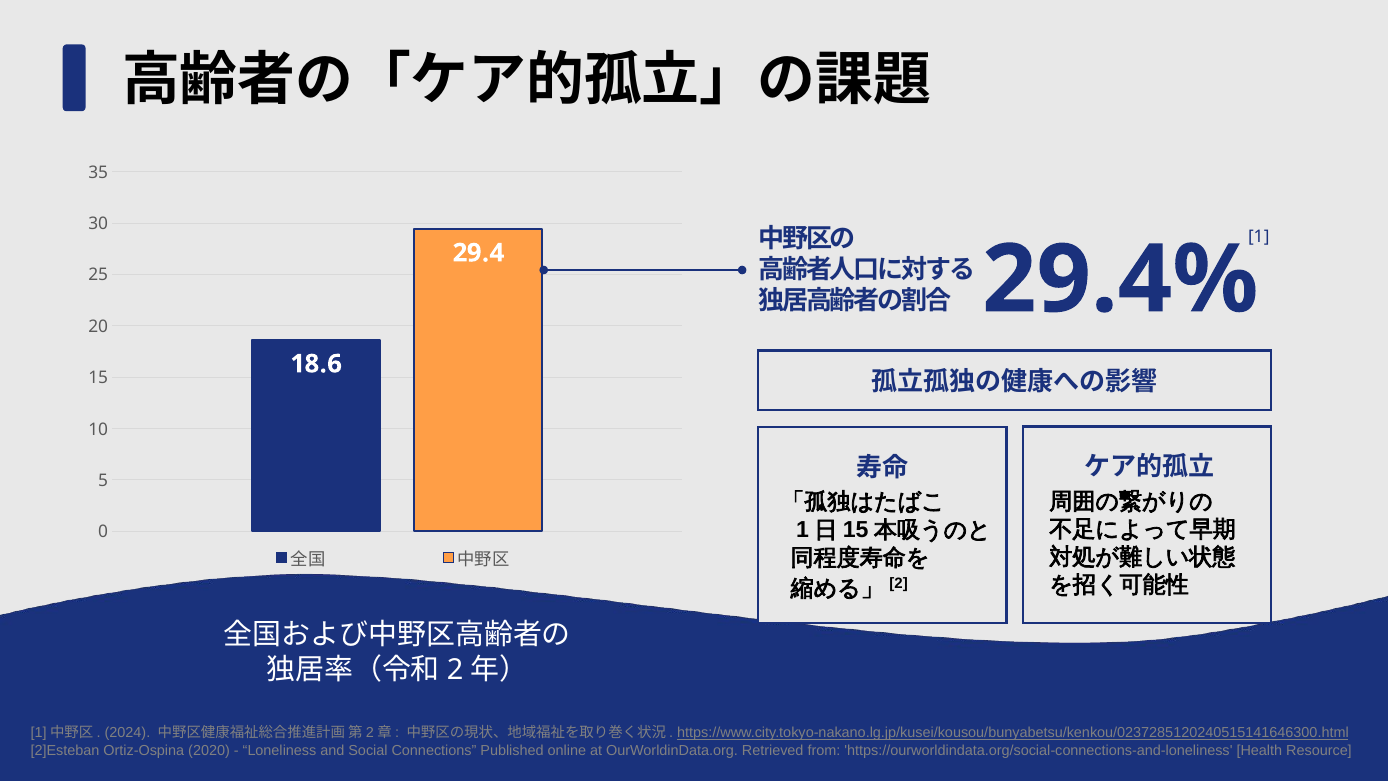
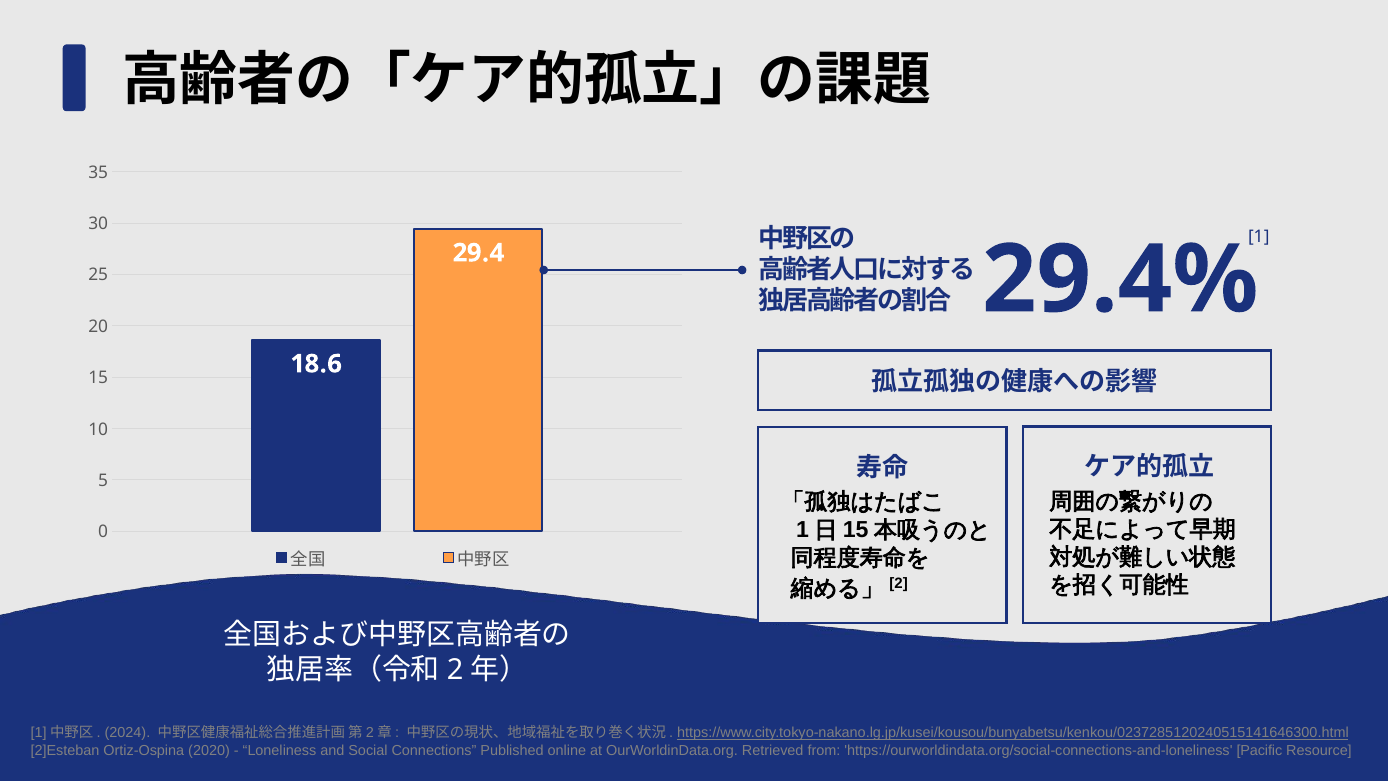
Health: Health -> Pacific
